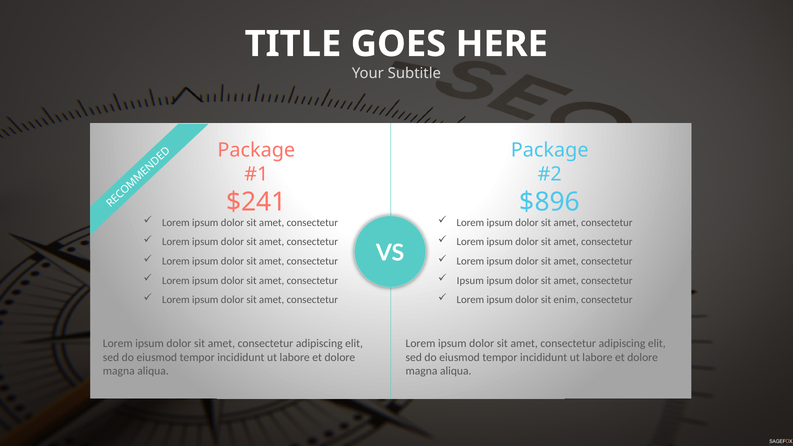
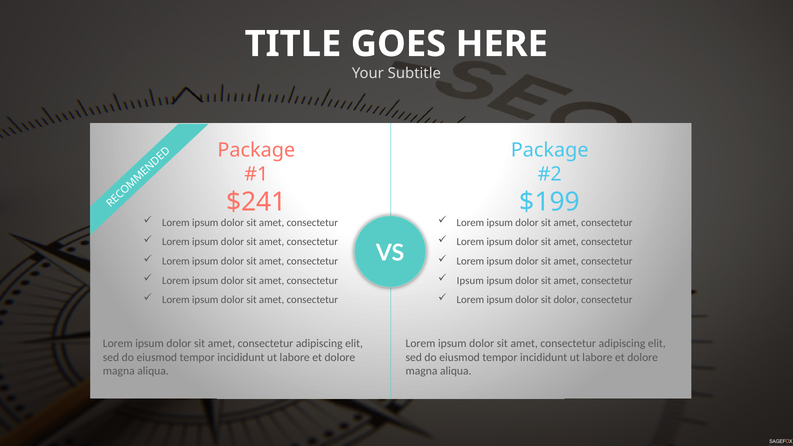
$896: $896 -> $199
sit enim: enim -> dolor
